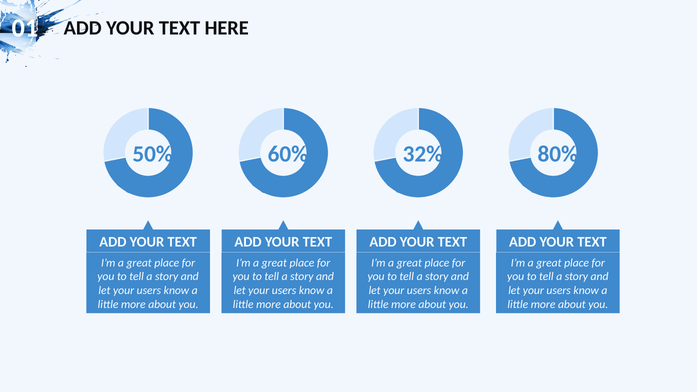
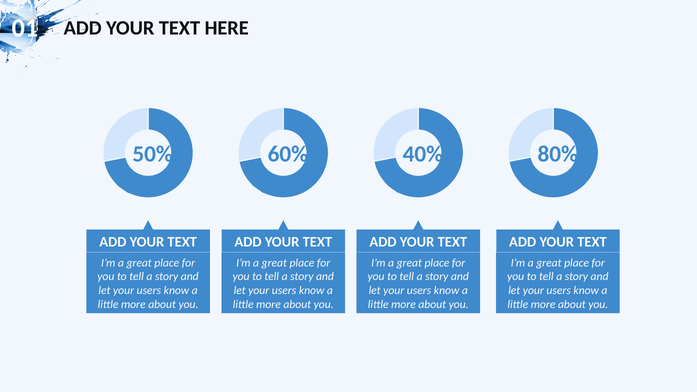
32%: 32% -> 40%
